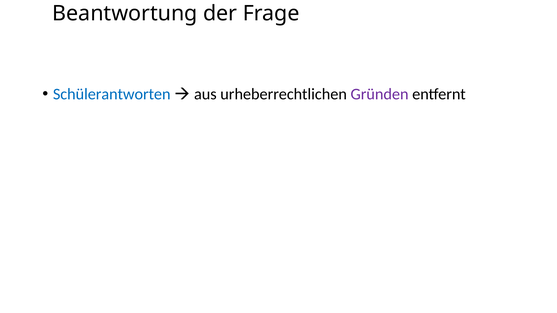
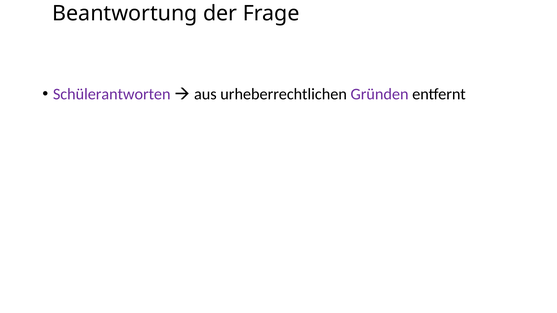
Schülerantworten colour: blue -> purple
